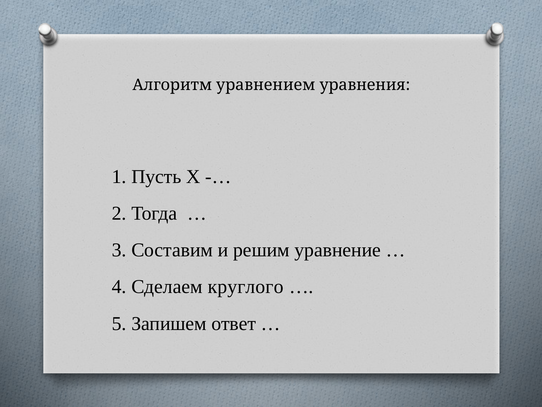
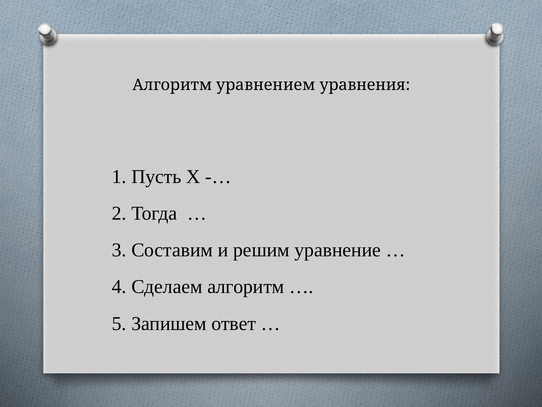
Сделаем круглого: круглого -> алгоритм
